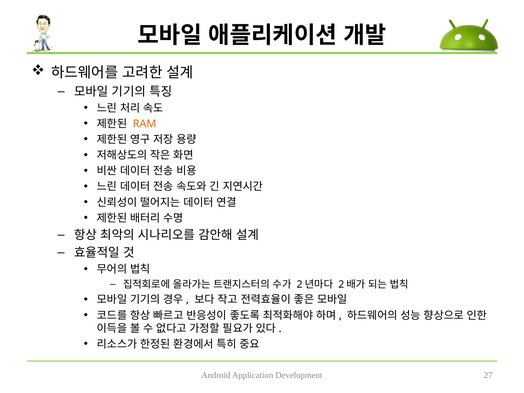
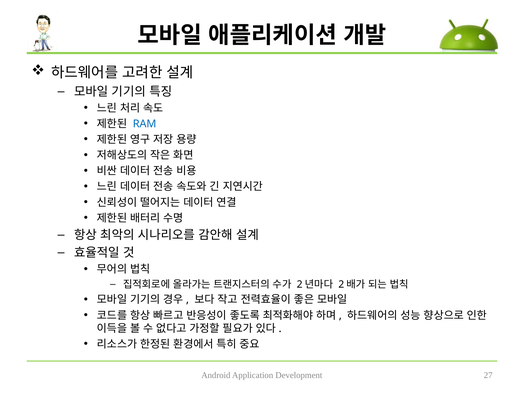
RAM colour: orange -> blue
